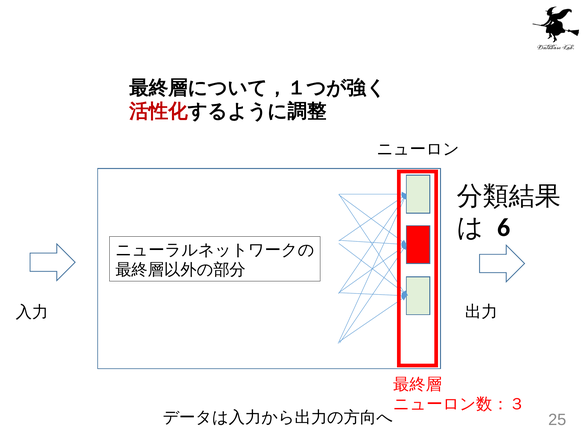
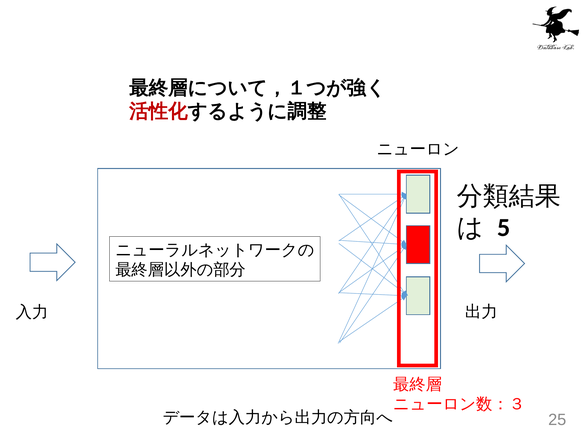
6: 6 -> 5
